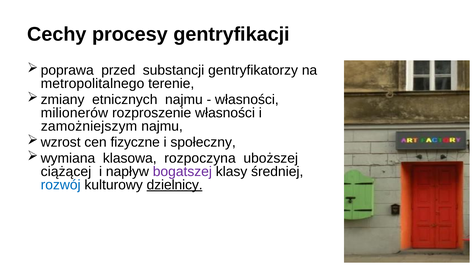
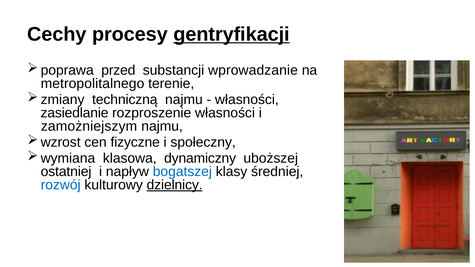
gentryfikacji underline: none -> present
gentryfikatorzy: gentryfikatorzy -> wprowadzanie
etnicznych: etnicznych -> techniczną
milionerów: milionerów -> zasiedlanie
rozpoczyna: rozpoczyna -> dynamiczny
ciążącej: ciążącej -> ostatniej
bogatszej colour: purple -> blue
